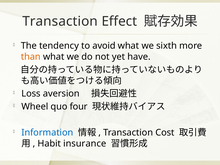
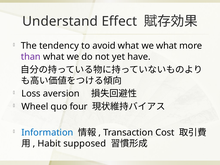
Transaction at (60, 21): Transaction -> Understand
we sixth: sixth -> what
than colour: orange -> purple
insurance: insurance -> supposed
